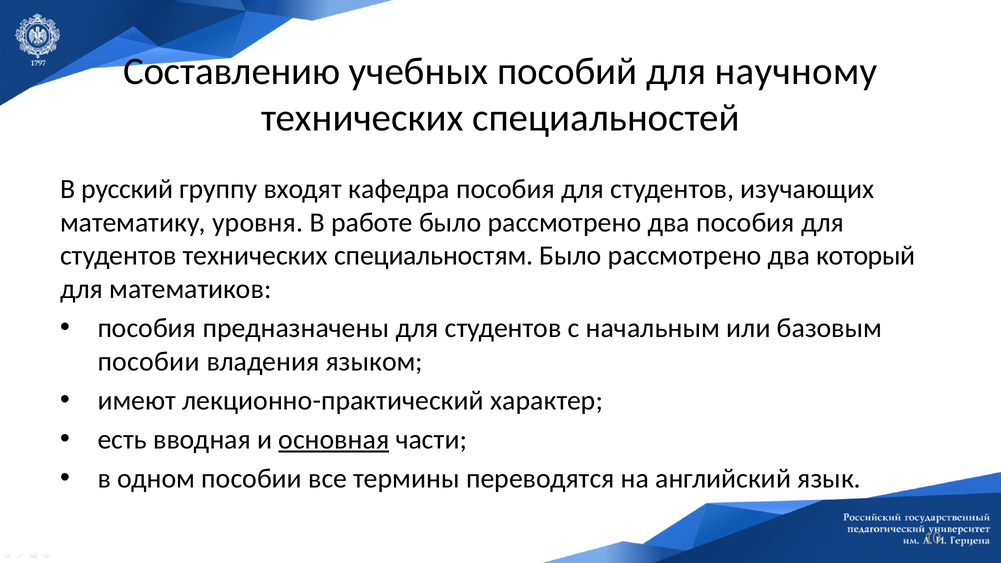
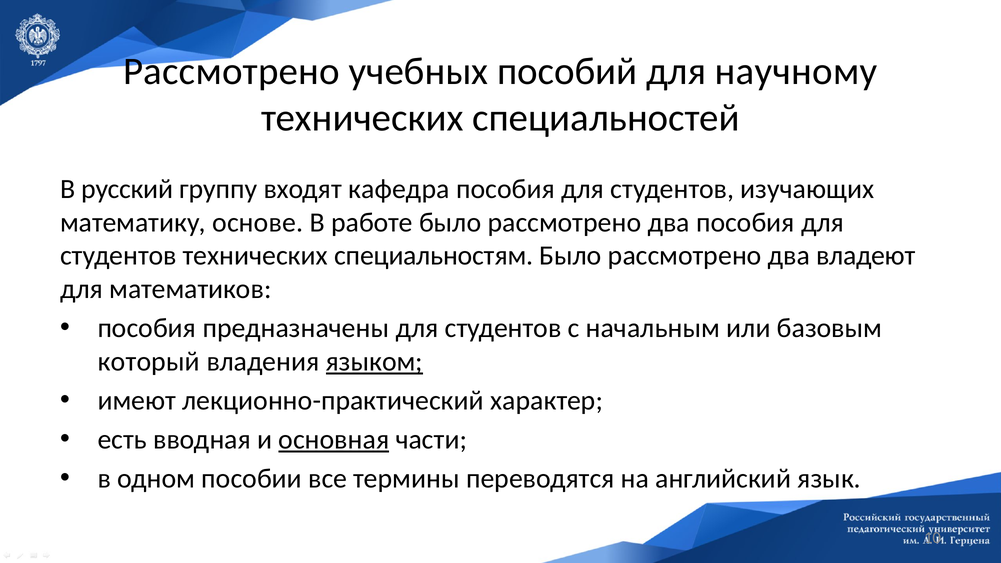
Составлению at (232, 71): Составлению -> Рассмотрено
уровня: уровня -> основе
который: который -> владеют
пособии at (149, 362): пособии -> который
языком underline: none -> present
